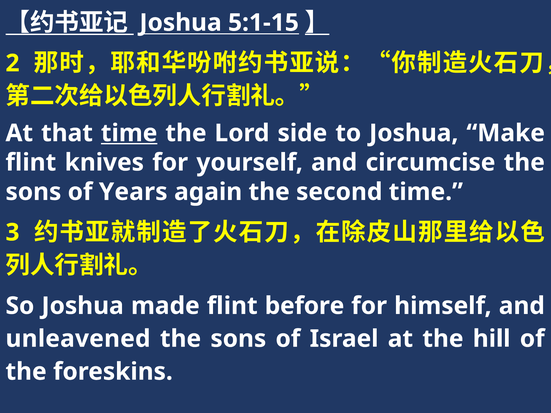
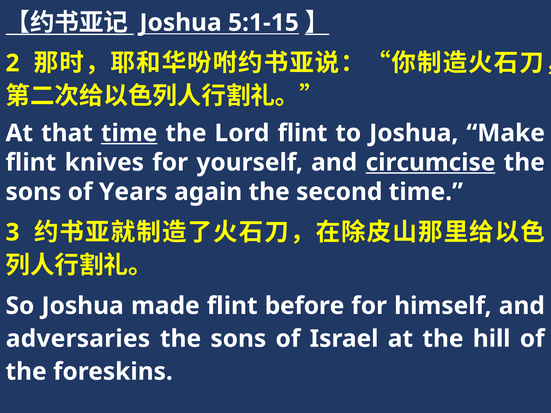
Lord side: side -> flint
circumcise underline: none -> present
unleavened: unleavened -> adversaries
